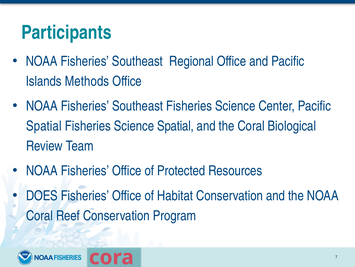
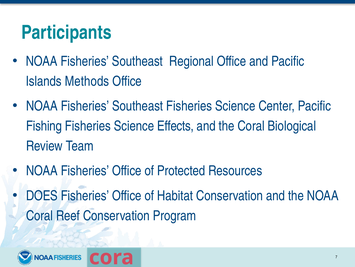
Spatial at (44, 126): Spatial -> Fishing
Science Spatial: Spatial -> Effects
